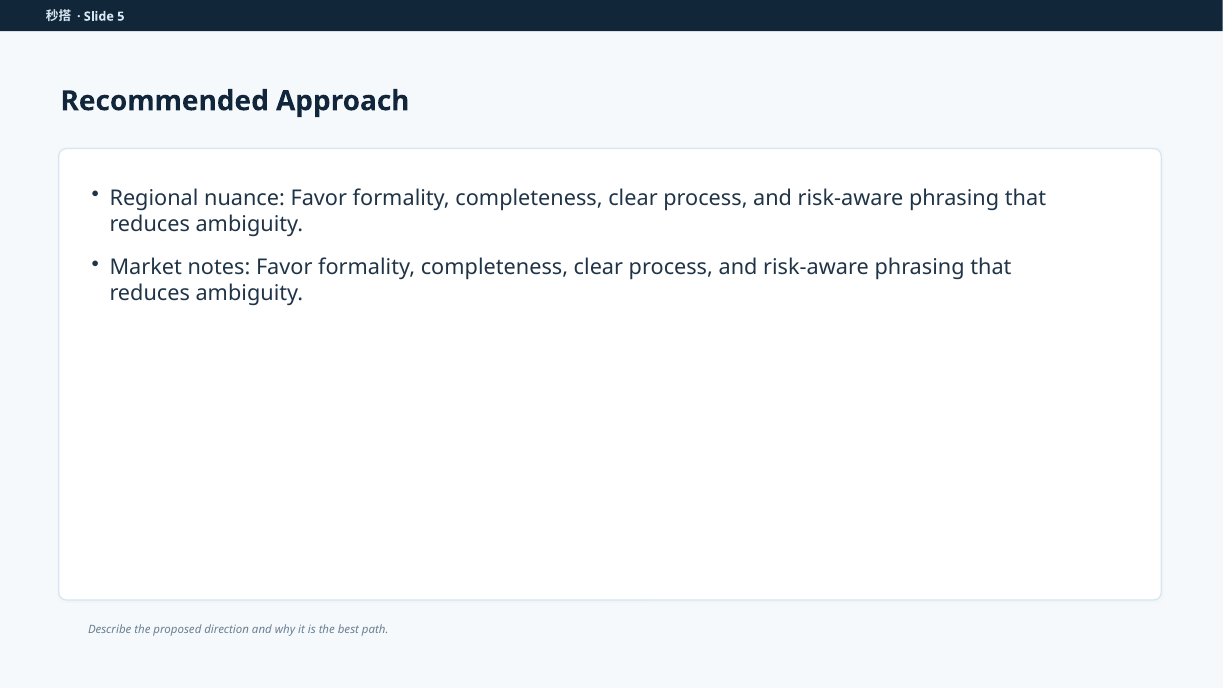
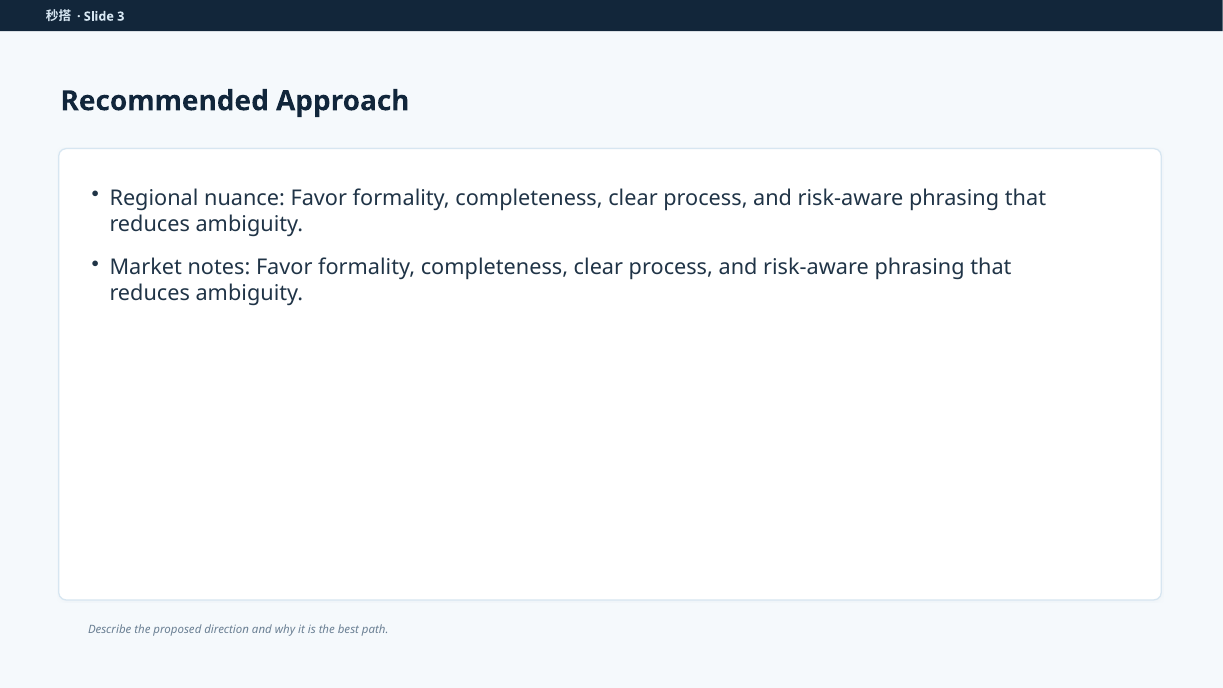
5: 5 -> 3
